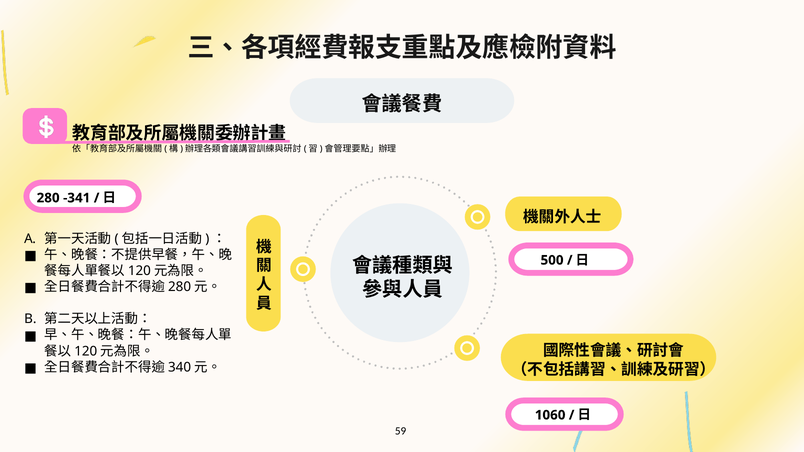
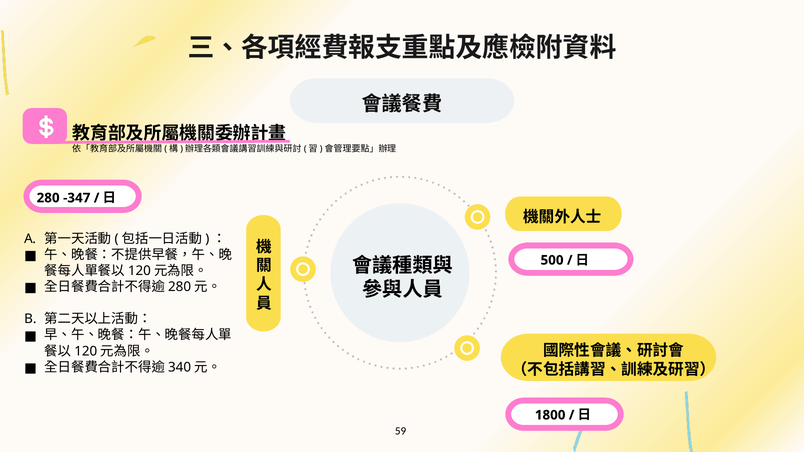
-341: -341 -> -347
1060: 1060 -> 1800
